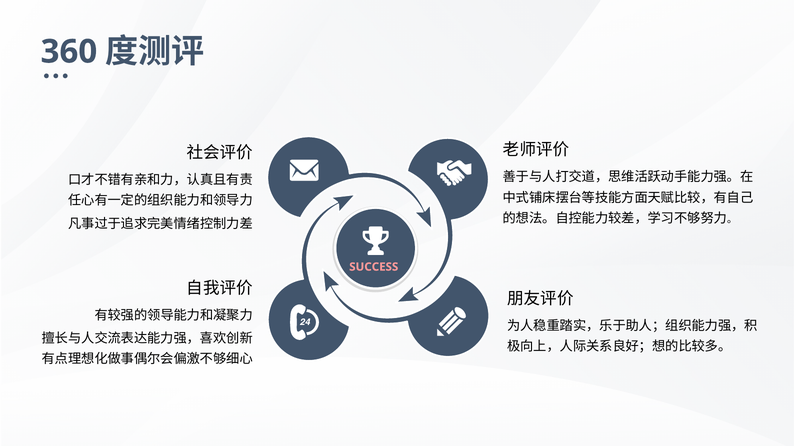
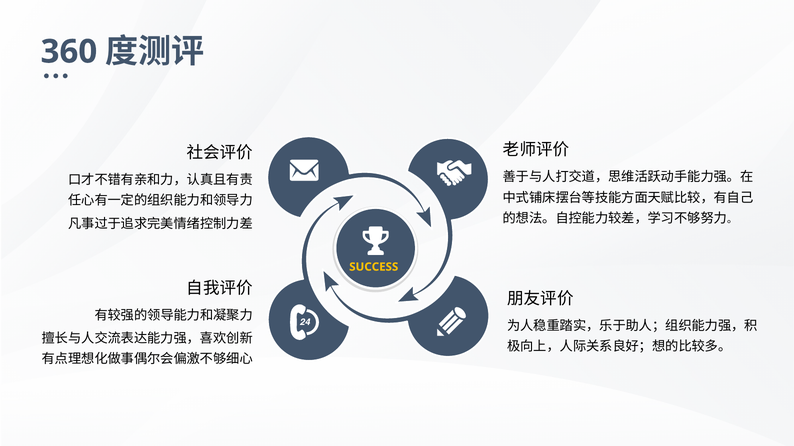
SUCCESS colour: pink -> yellow
